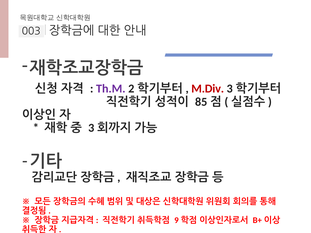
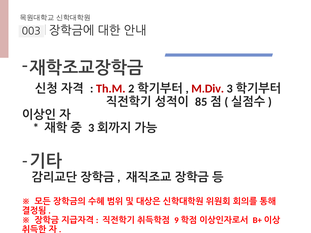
Th.M colour: purple -> red
